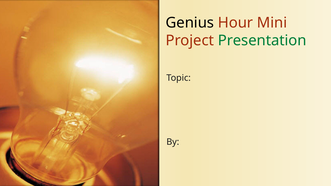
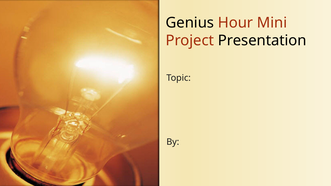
Presentation colour: green -> black
